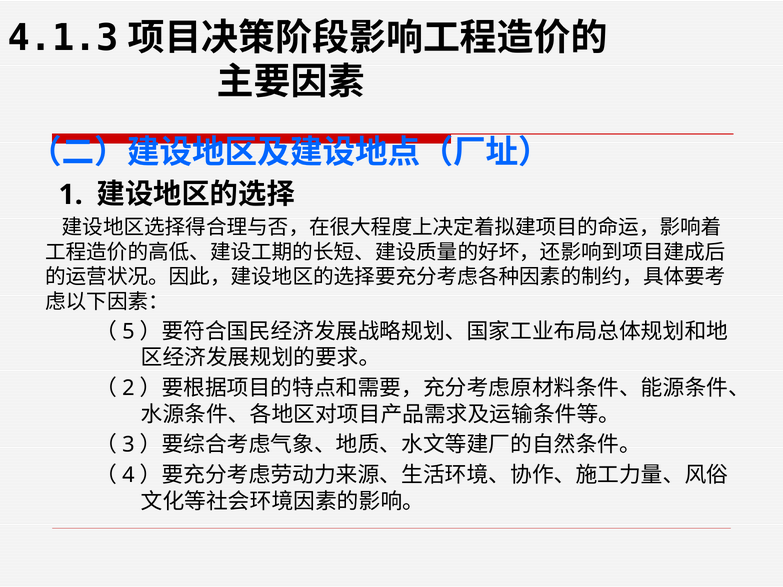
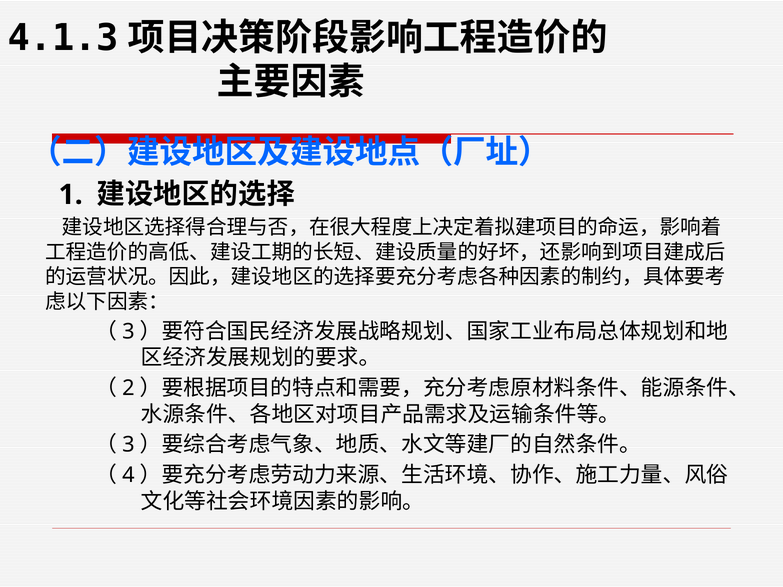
5 at (128, 332): 5 -> 3
